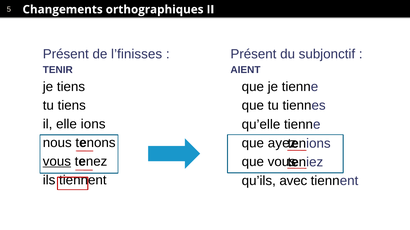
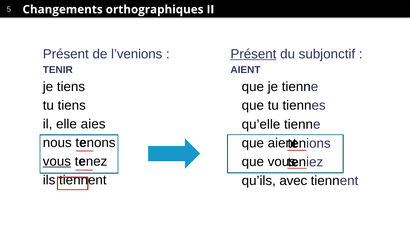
Présent at (253, 54) underline: none -> present
l’finisses: l’finisses -> l’venions
ions: ions -> aies
que ayez: ayez -> aient
